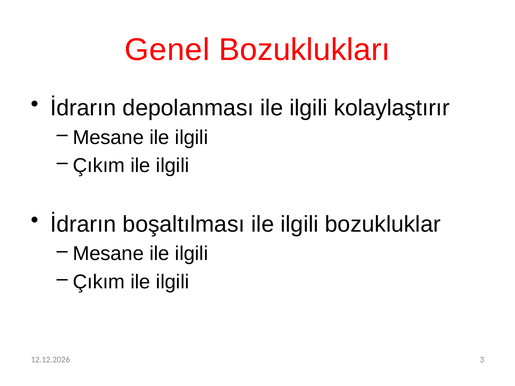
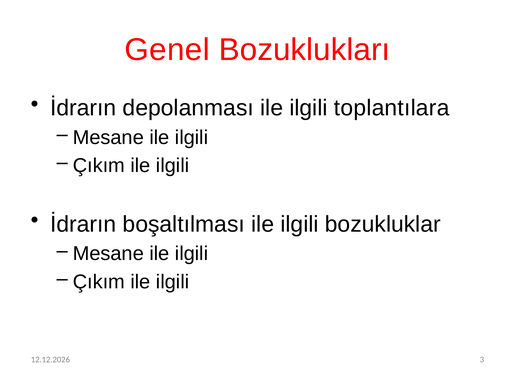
kolaylaştırır: kolaylaştırır -> toplantılara
